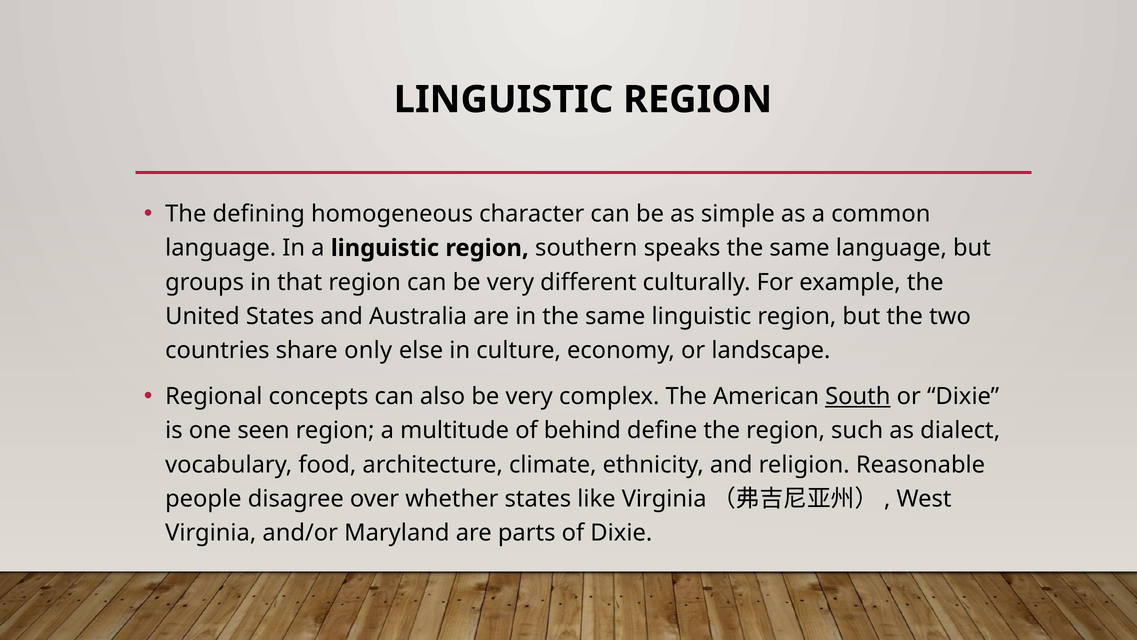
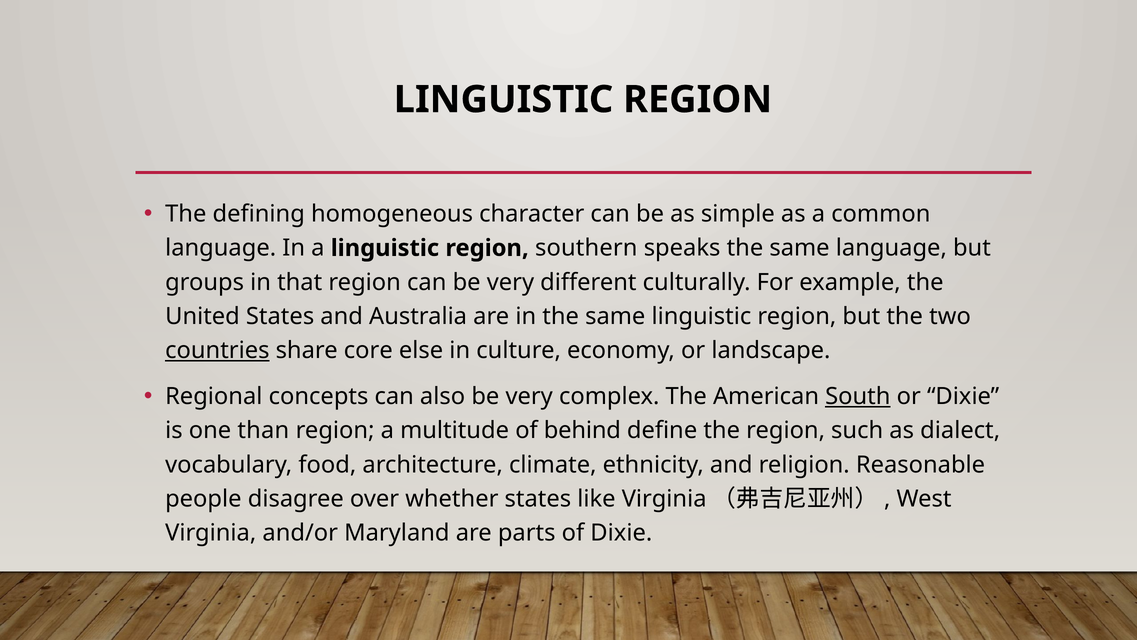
countries underline: none -> present
only: only -> core
seen: seen -> than
